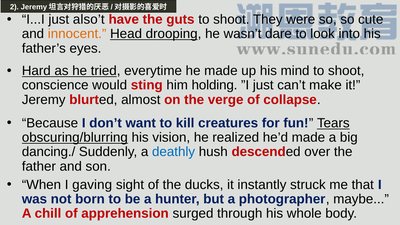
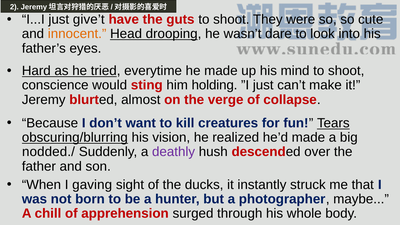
also’t: also’t -> give’t
dancing./: dancing./ -> nodded./
deathly colour: blue -> purple
